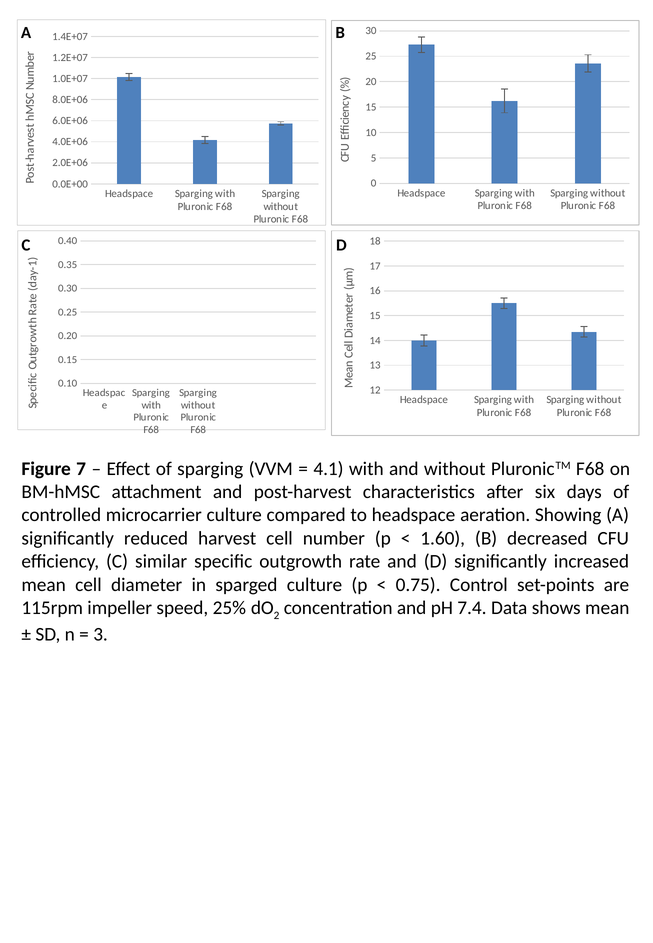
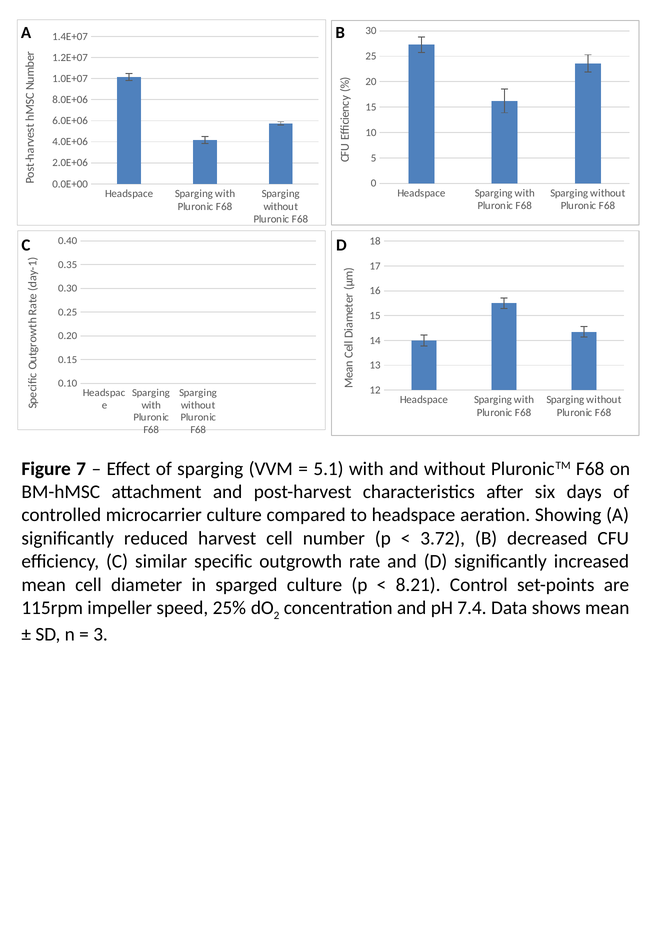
4.1: 4.1 -> 5.1
1.60: 1.60 -> 3.72
0.75: 0.75 -> 8.21
